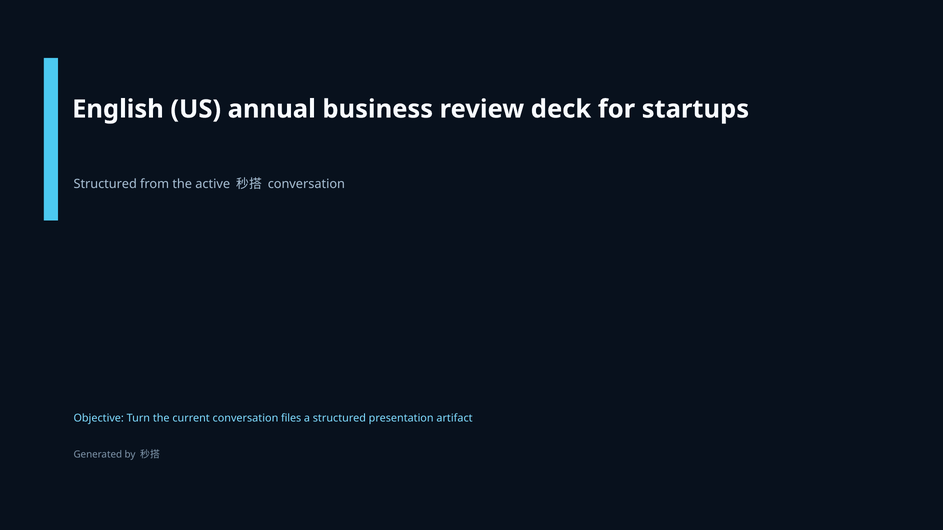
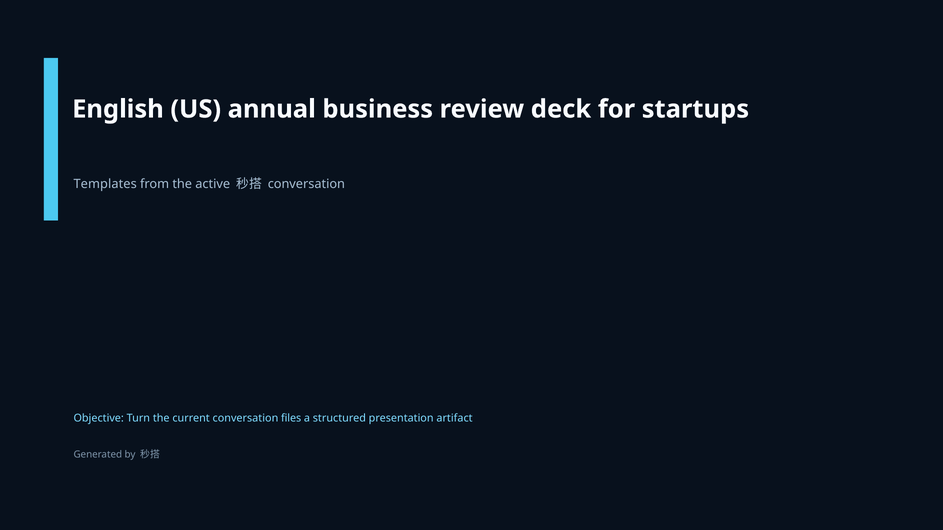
Structured at (105, 184): Structured -> Templates
